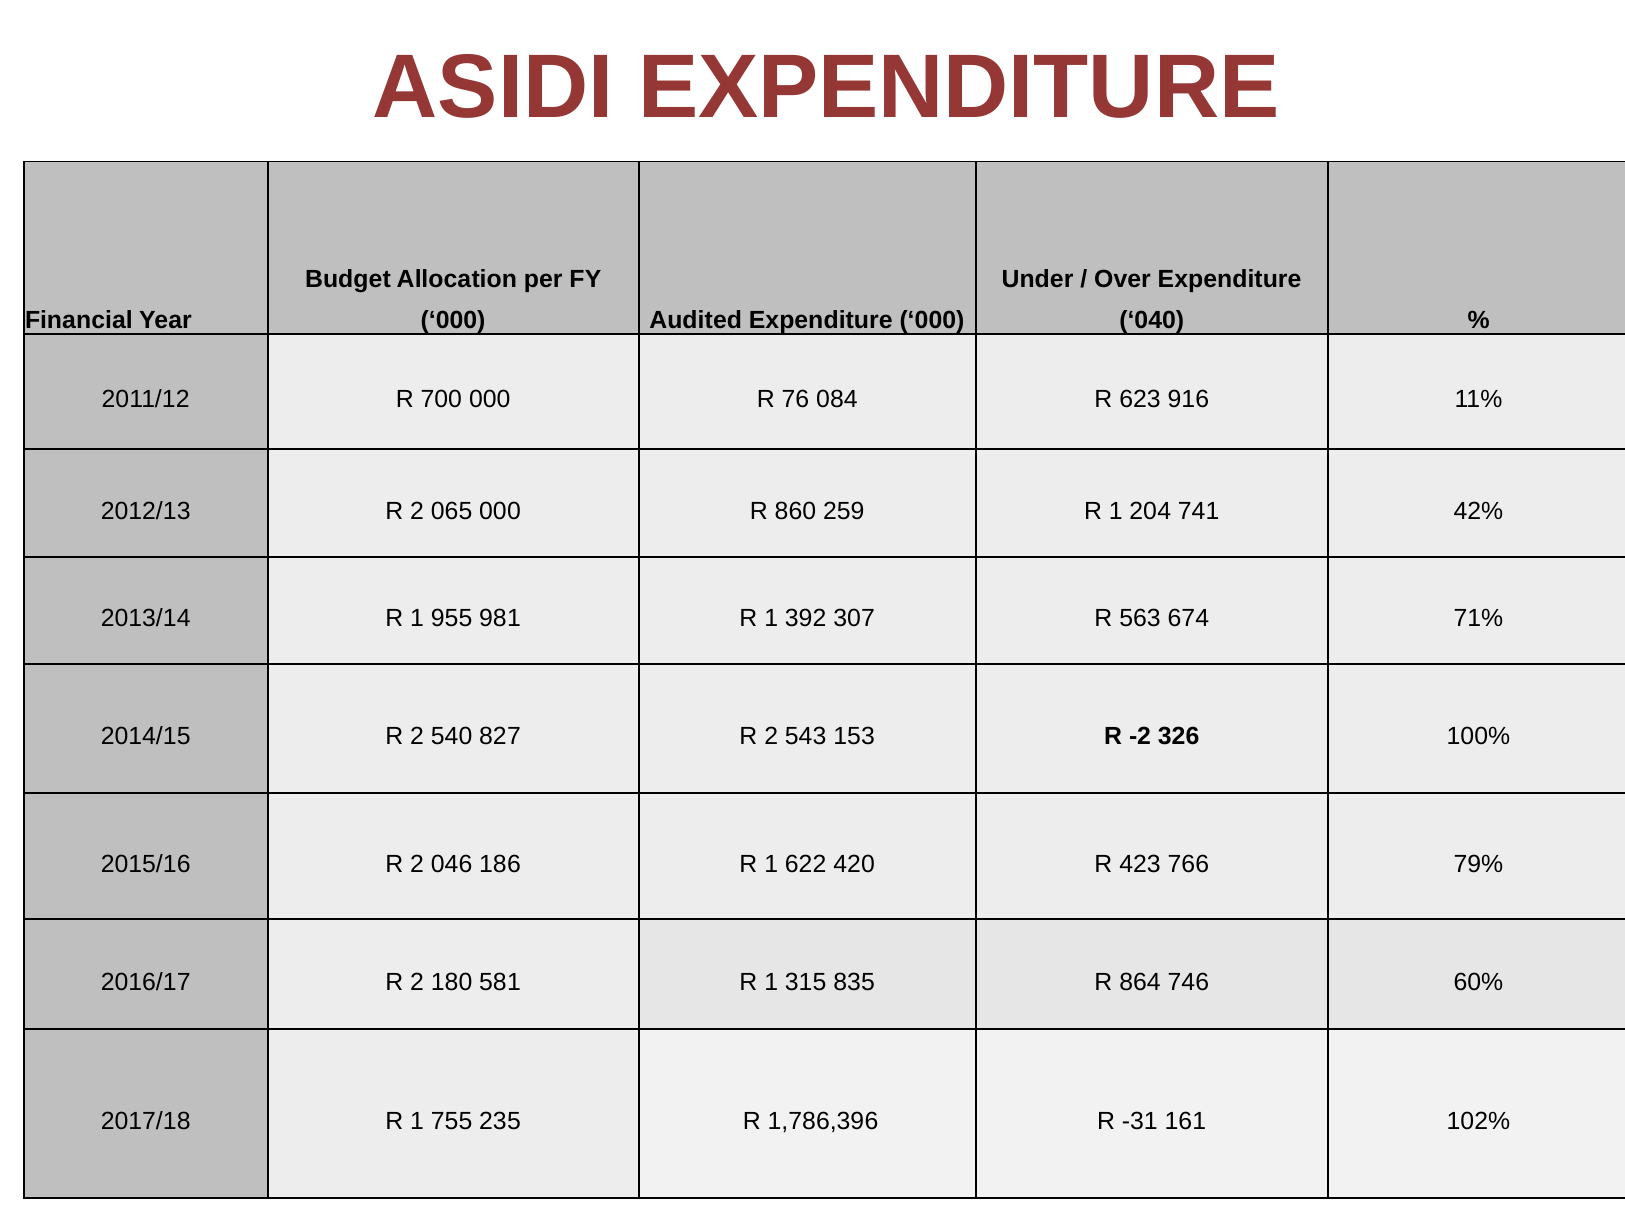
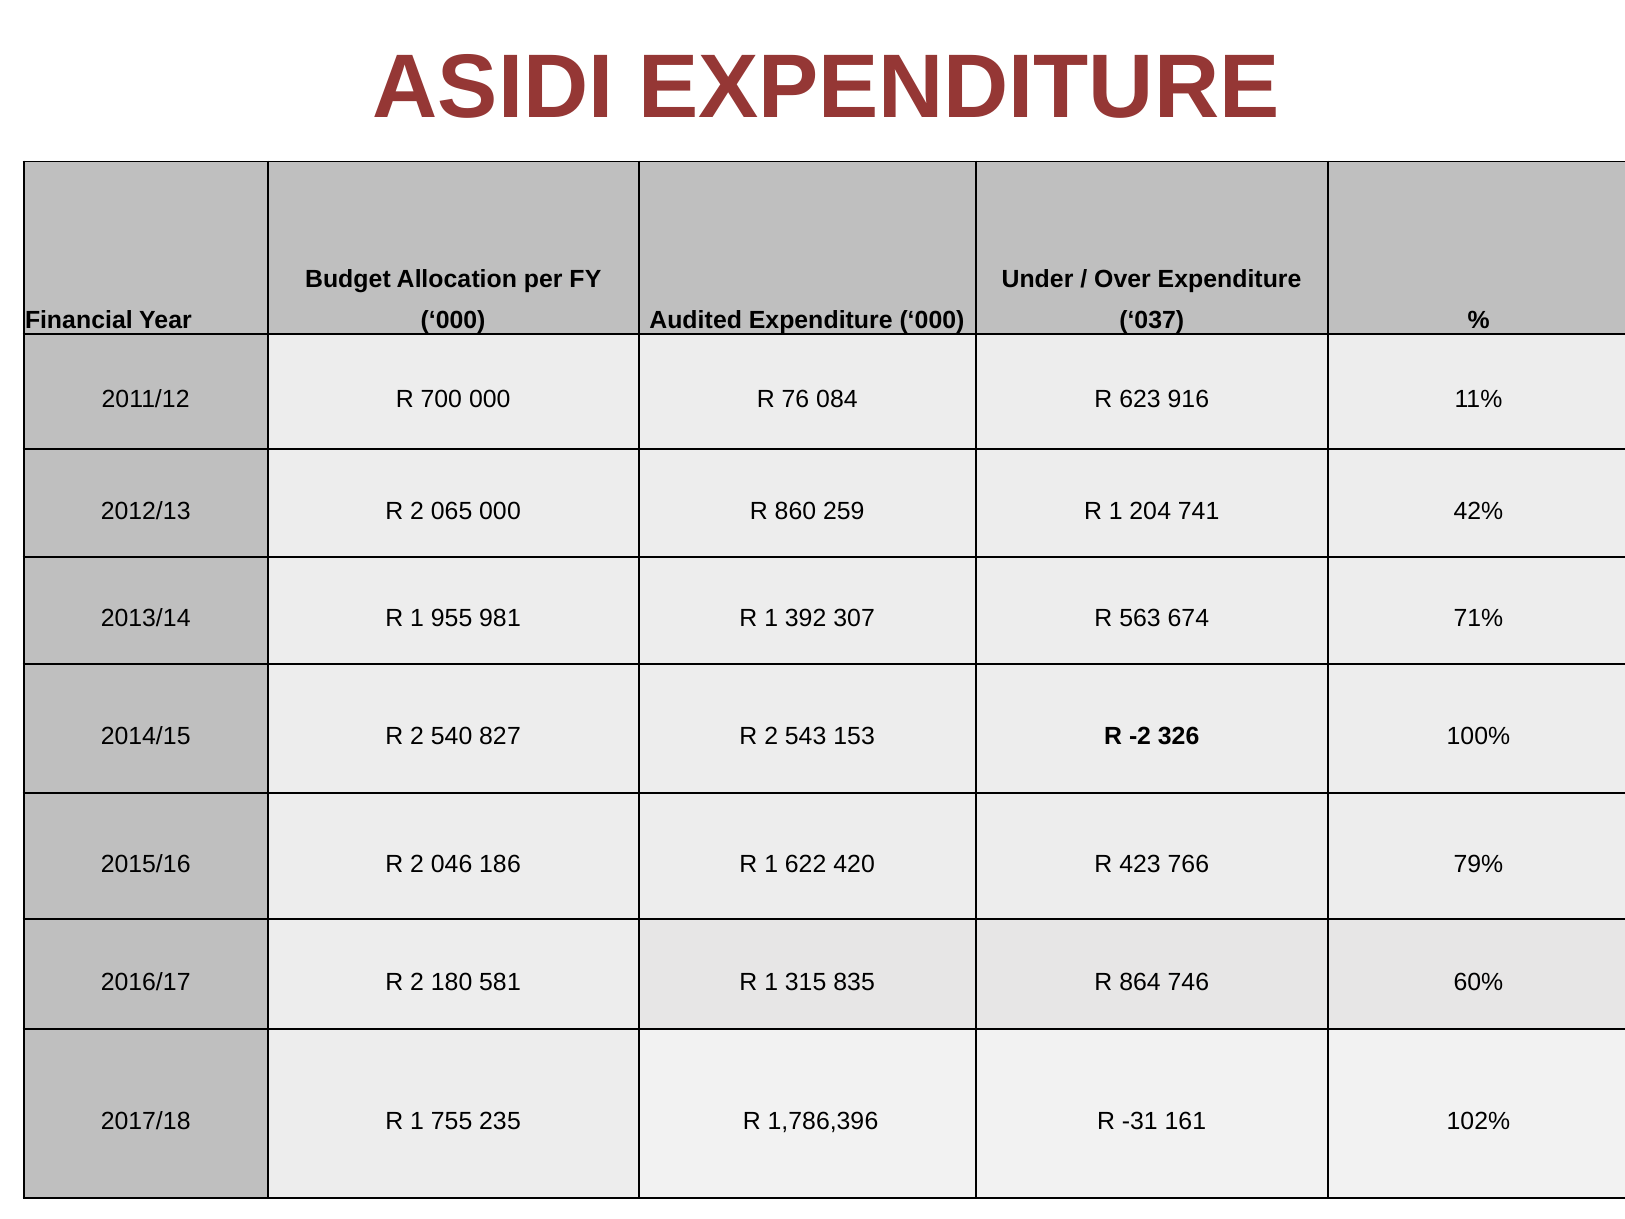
040: 040 -> 037
